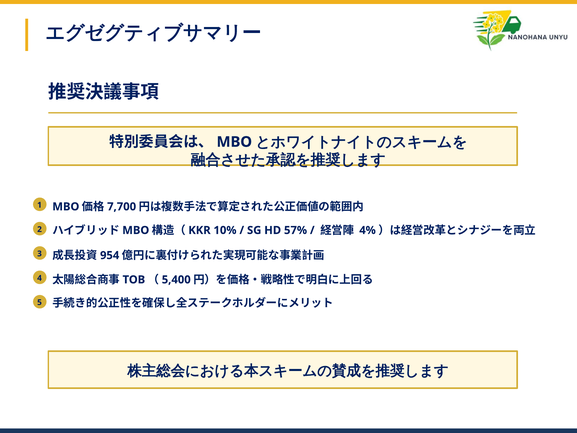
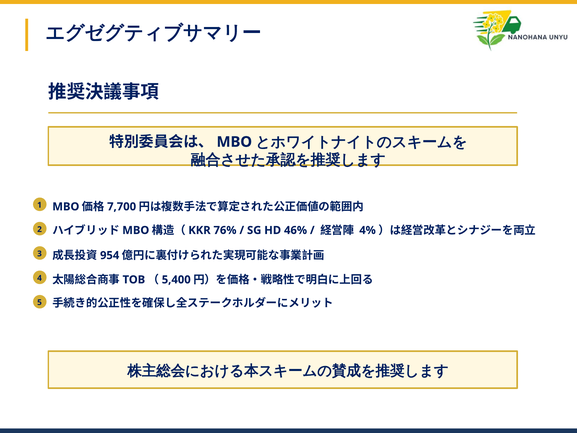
10%: 10% -> 76%
57%: 57% -> 46%
